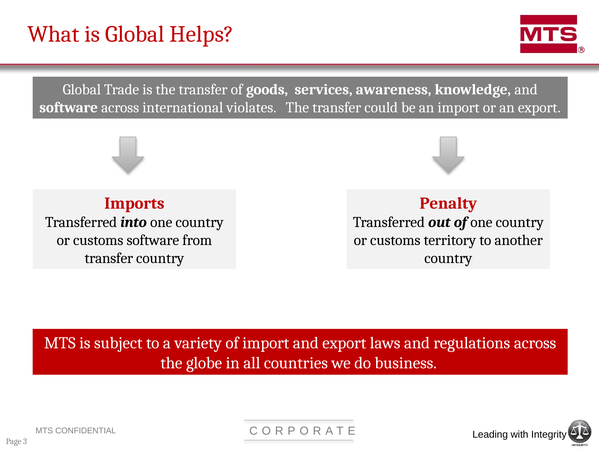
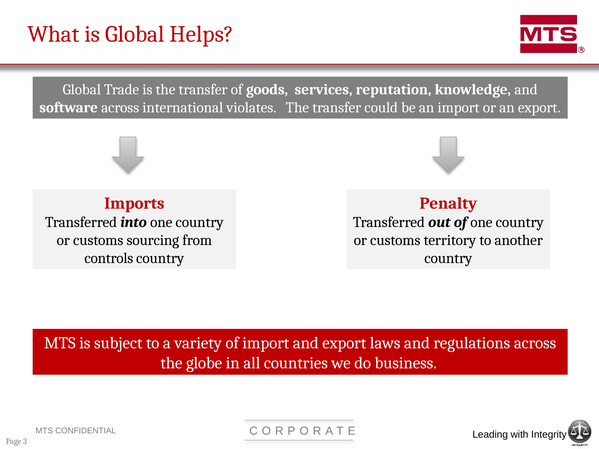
awareness: awareness -> reputation
customs software: software -> sourcing
transfer at (109, 258): transfer -> controls
